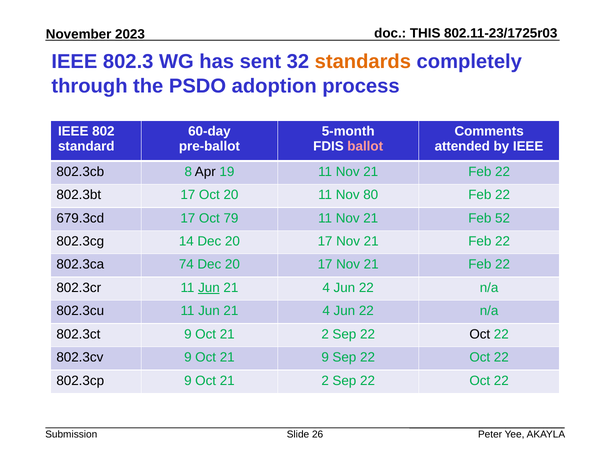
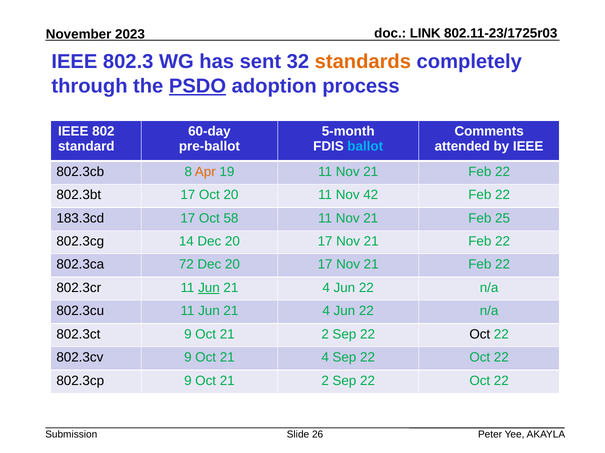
THIS: THIS -> LINK
PSDO underline: none -> present
ballot colour: pink -> light blue
Apr colour: black -> orange
80: 80 -> 42
679.3cd: 679.3cd -> 183.3cd
79: 79 -> 58
52: 52 -> 25
74: 74 -> 72
Oct 21 9: 9 -> 4
